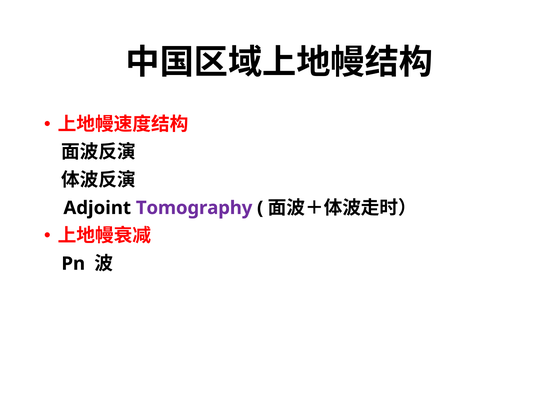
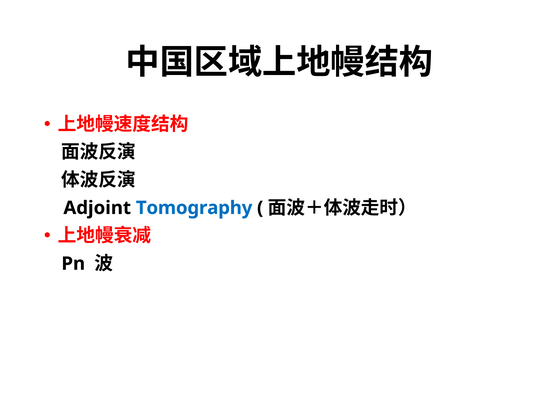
Tomography colour: purple -> blue
